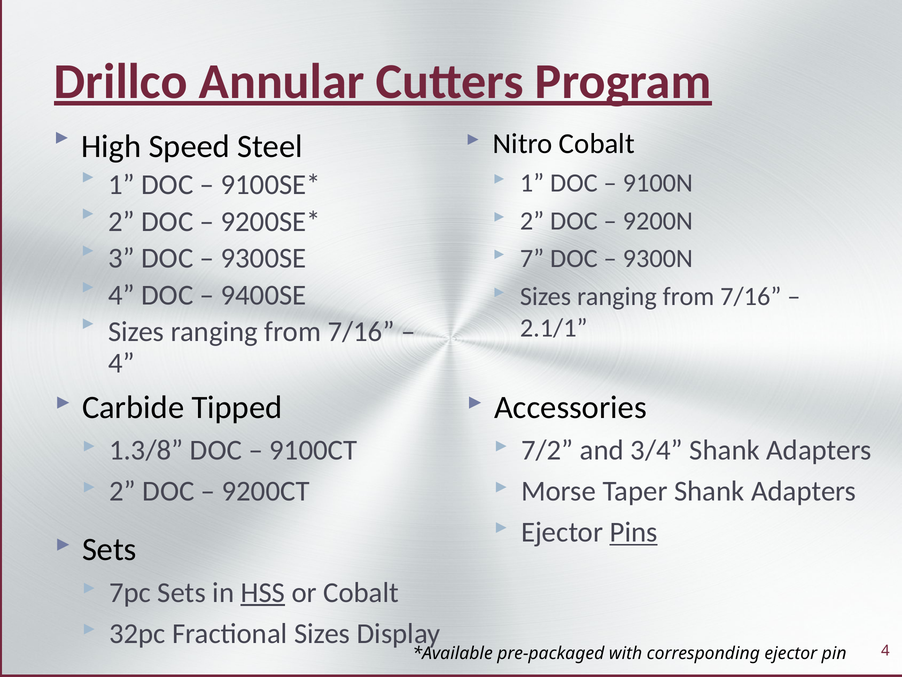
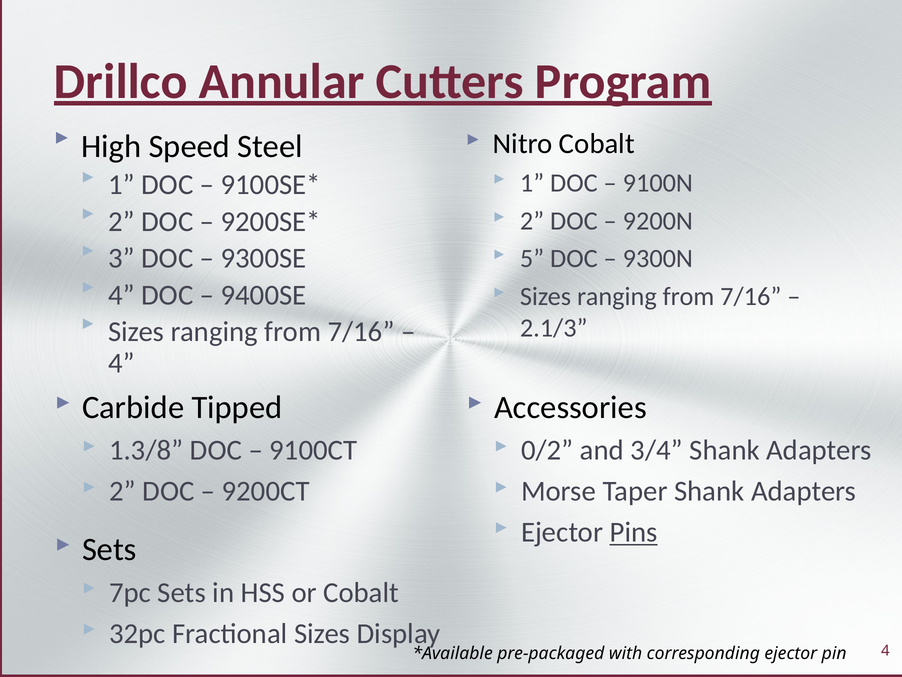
7: 7 -> 5
2.1/1: 2.1/1 -> 2.1/3
7/2: 7/2 -> 0/2
HSS underline: present -> none
